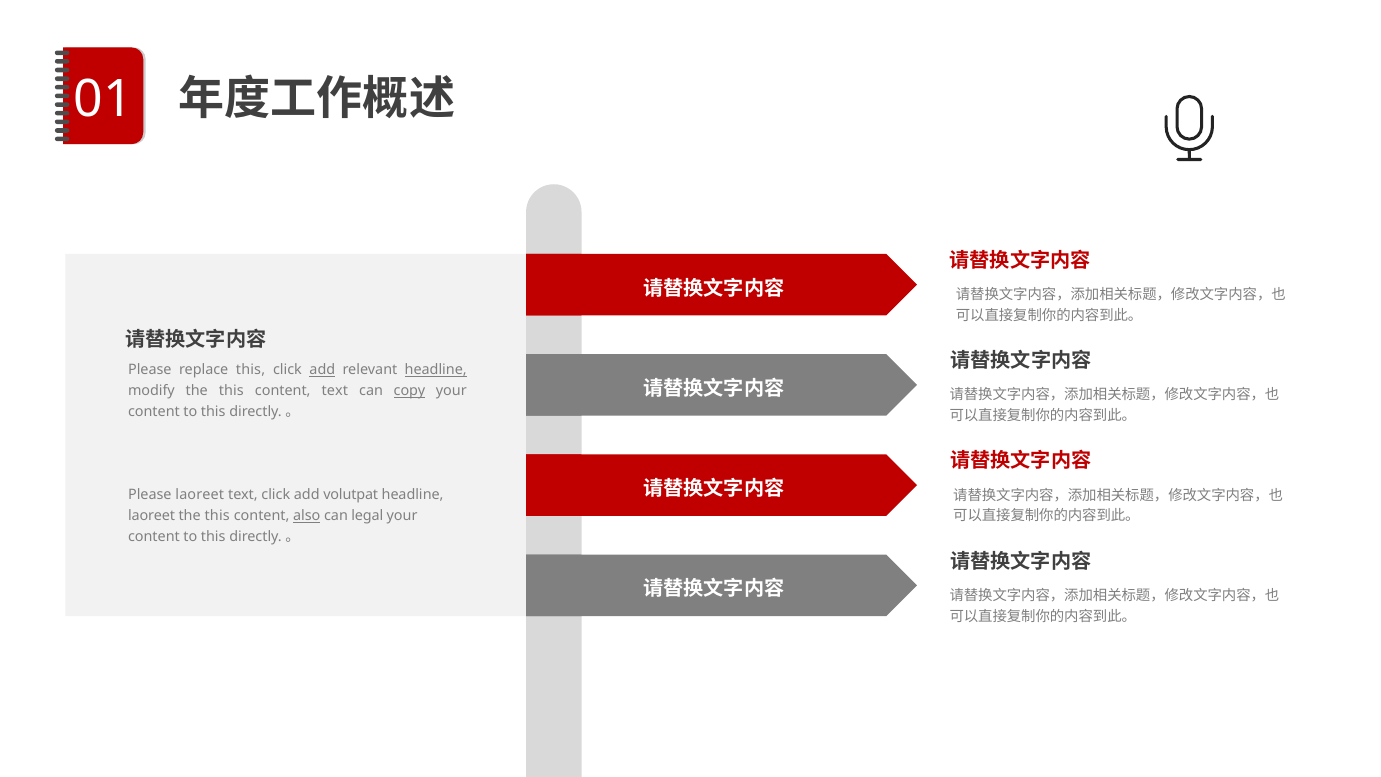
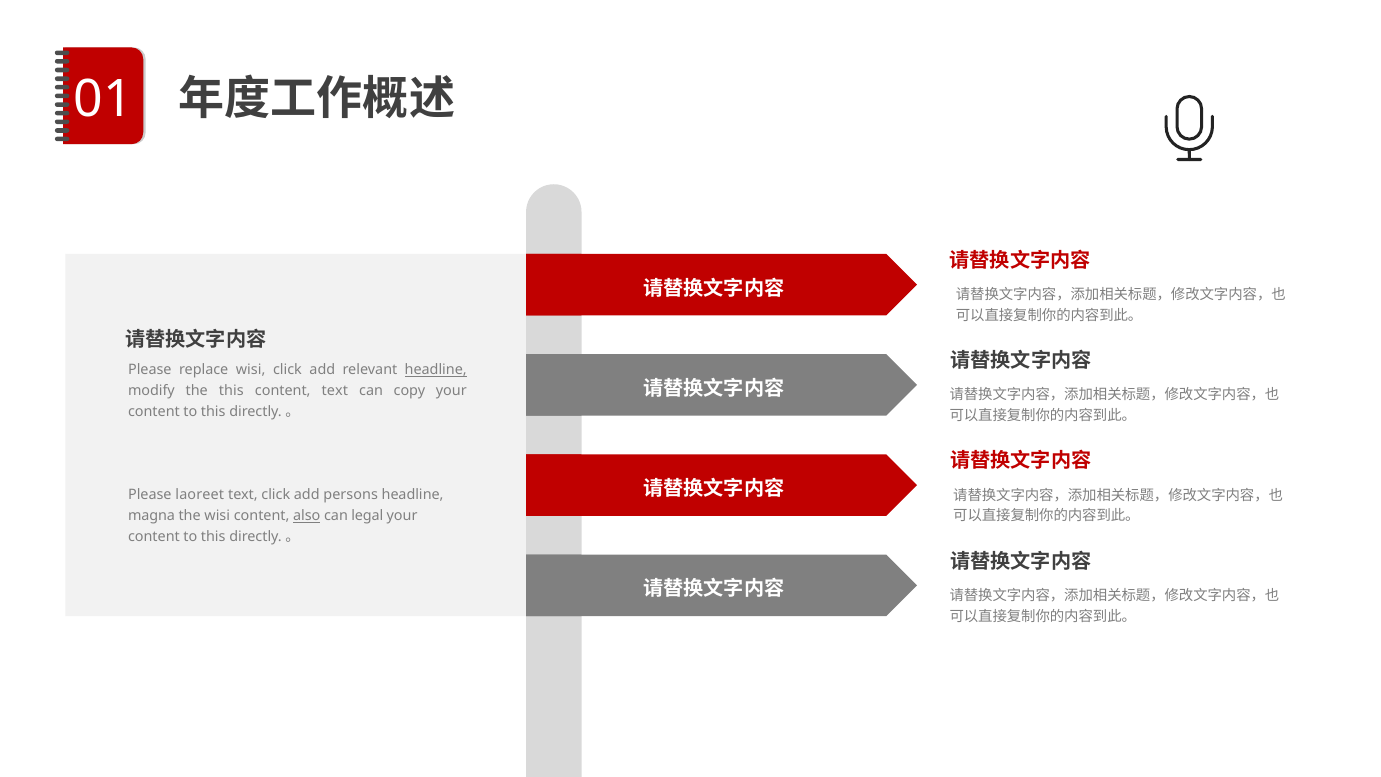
replace this: this -> wisi
add at (322, 370) underline: present -> none
copy underline: present -> none
volutpat: volutpat -> persons
laoreet at (152, 516): laoreet -> magna
this at (217, 516): this -> wisi
